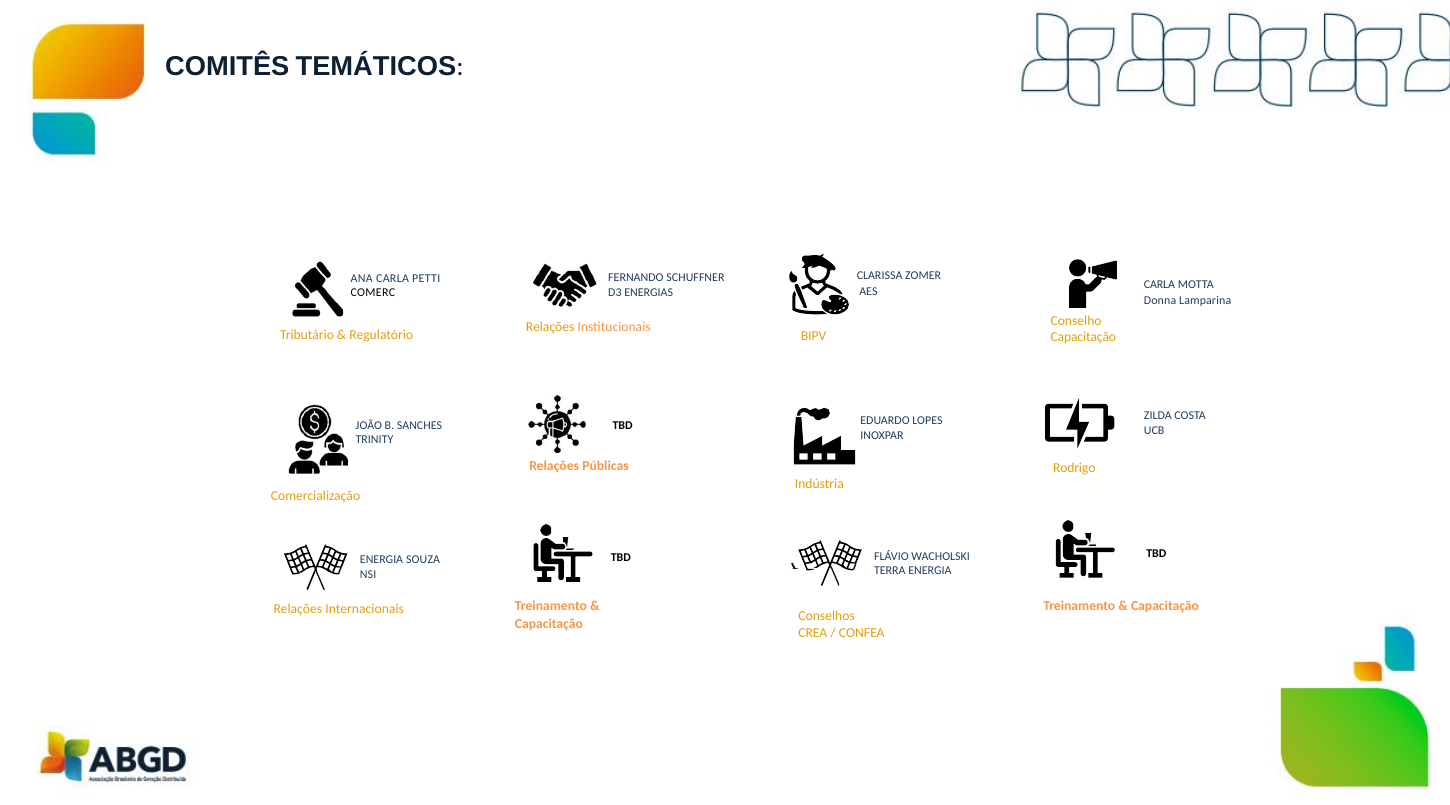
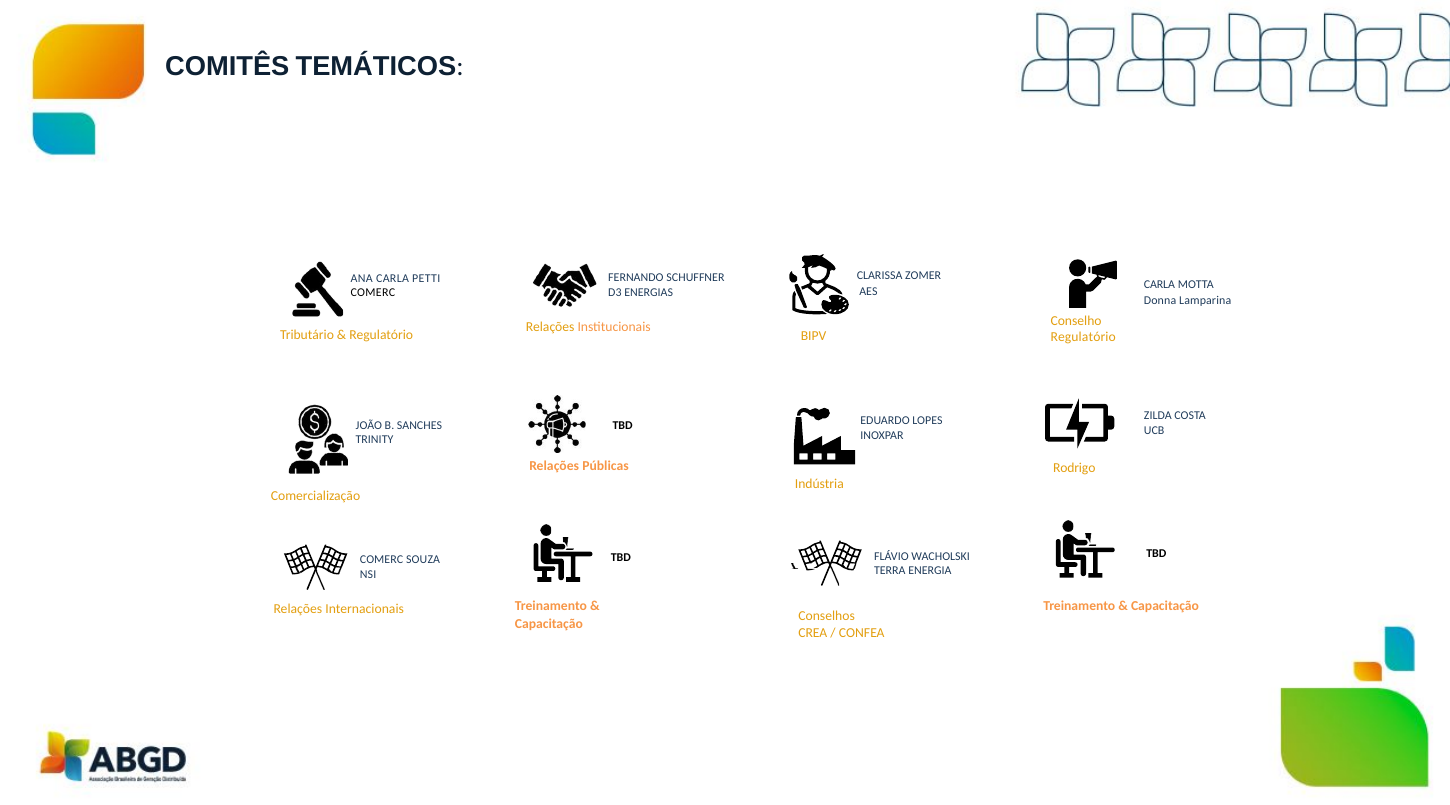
Capacitação at (1083, 337): Capacitação -> Regulatório
ENERGIA at (382, 560): ENERGIA -> COMERC
